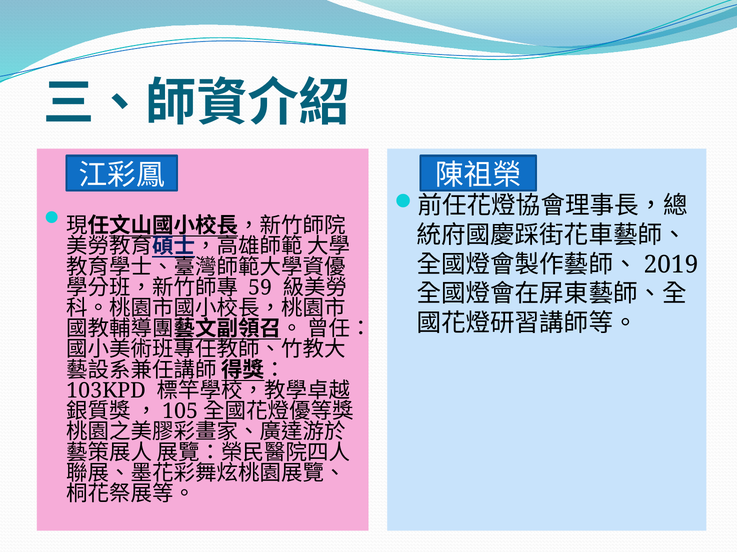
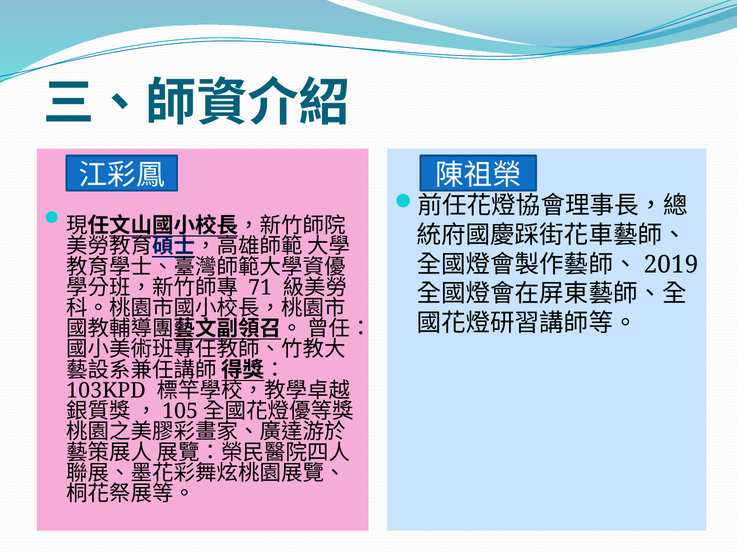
59: 59 -> 71
